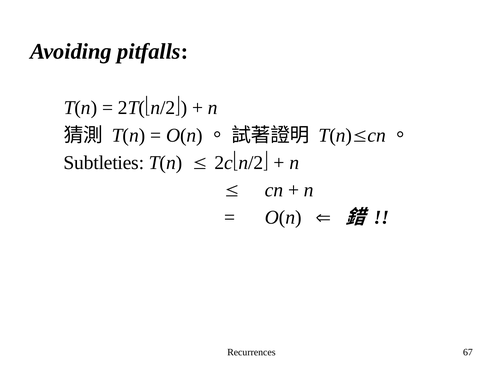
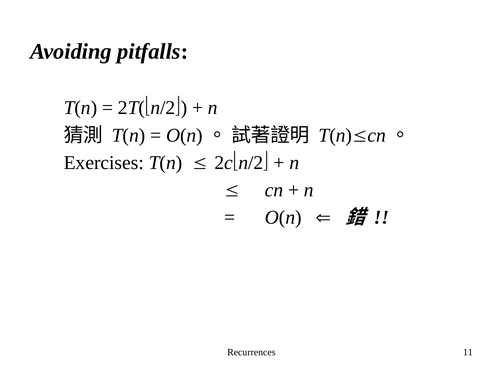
Subtleties: Subtleties -> Exercises
67: 67 -> 11
